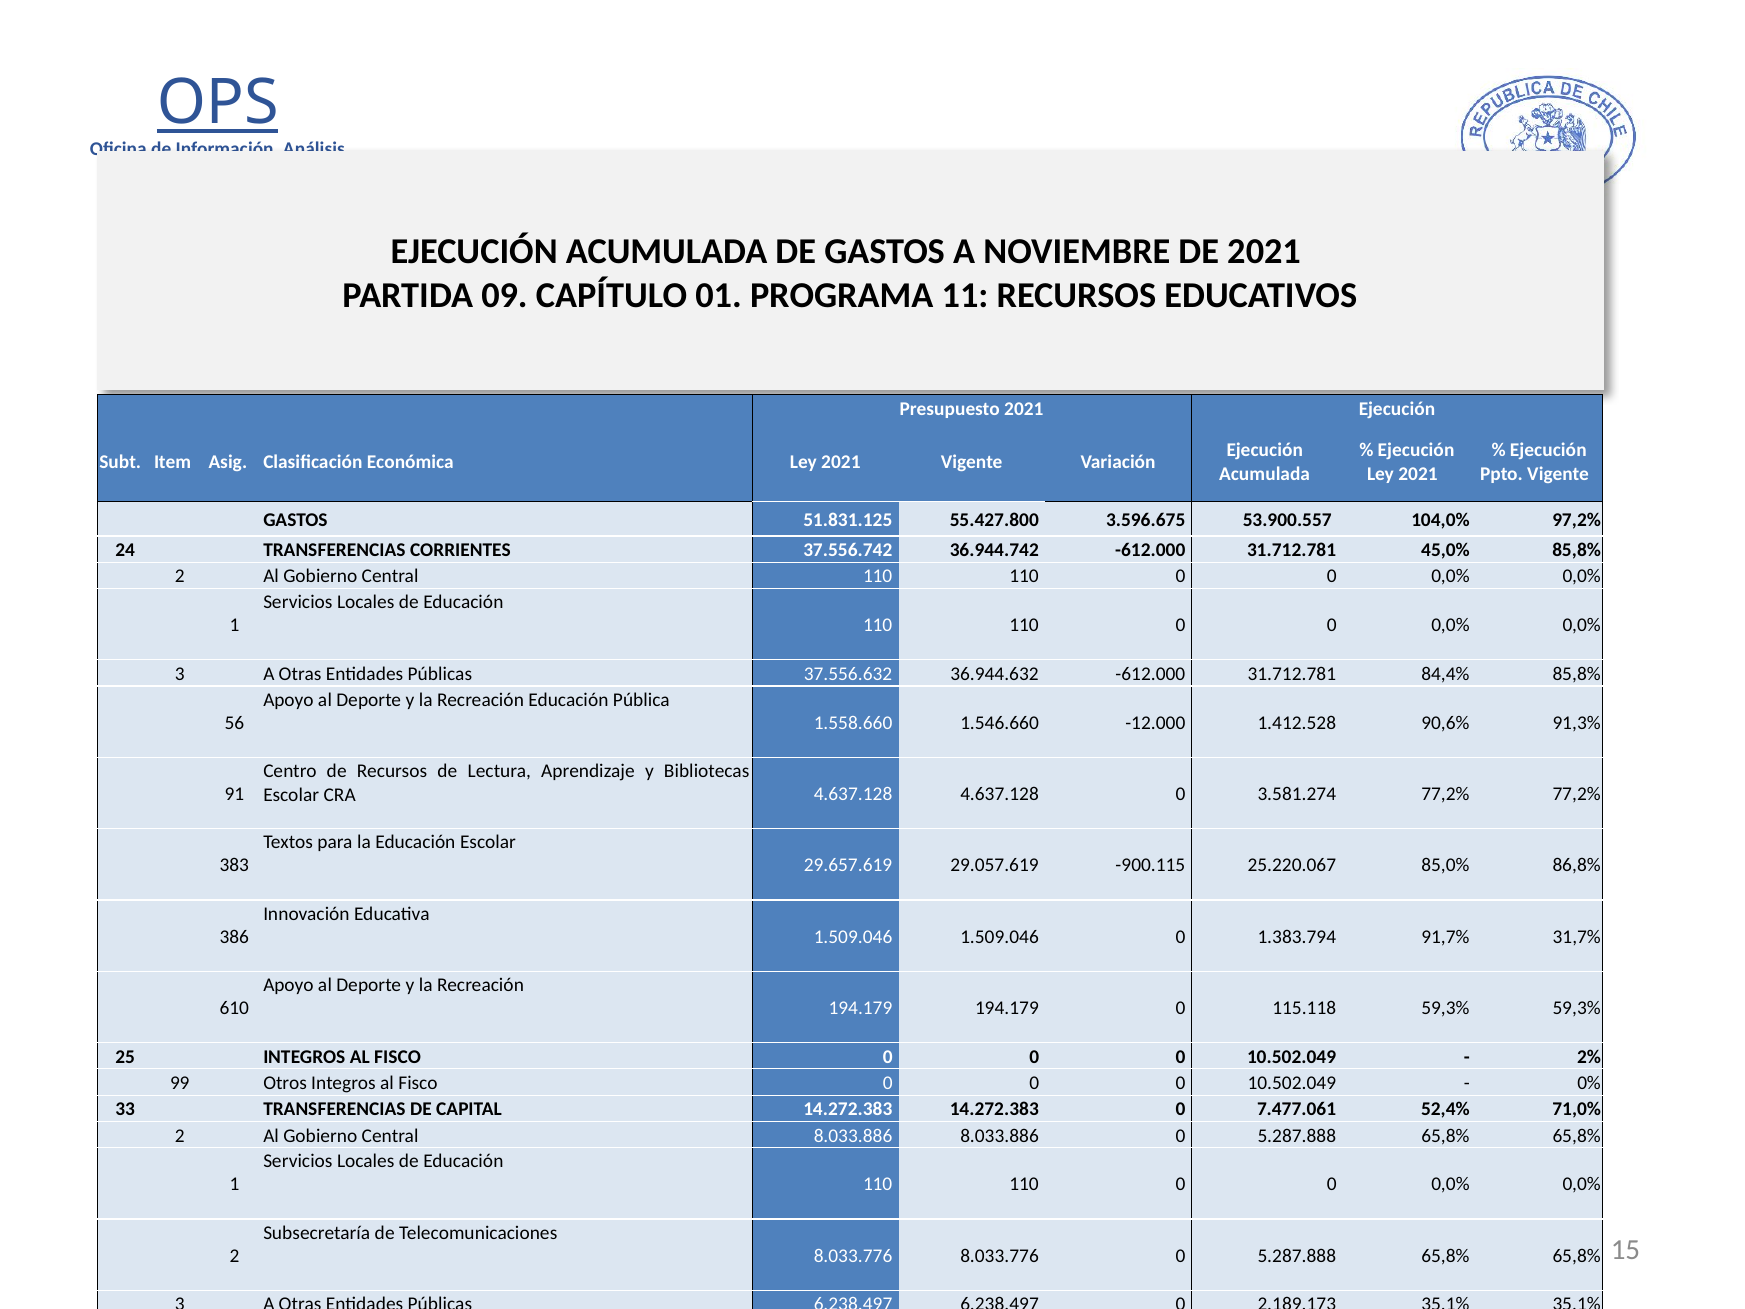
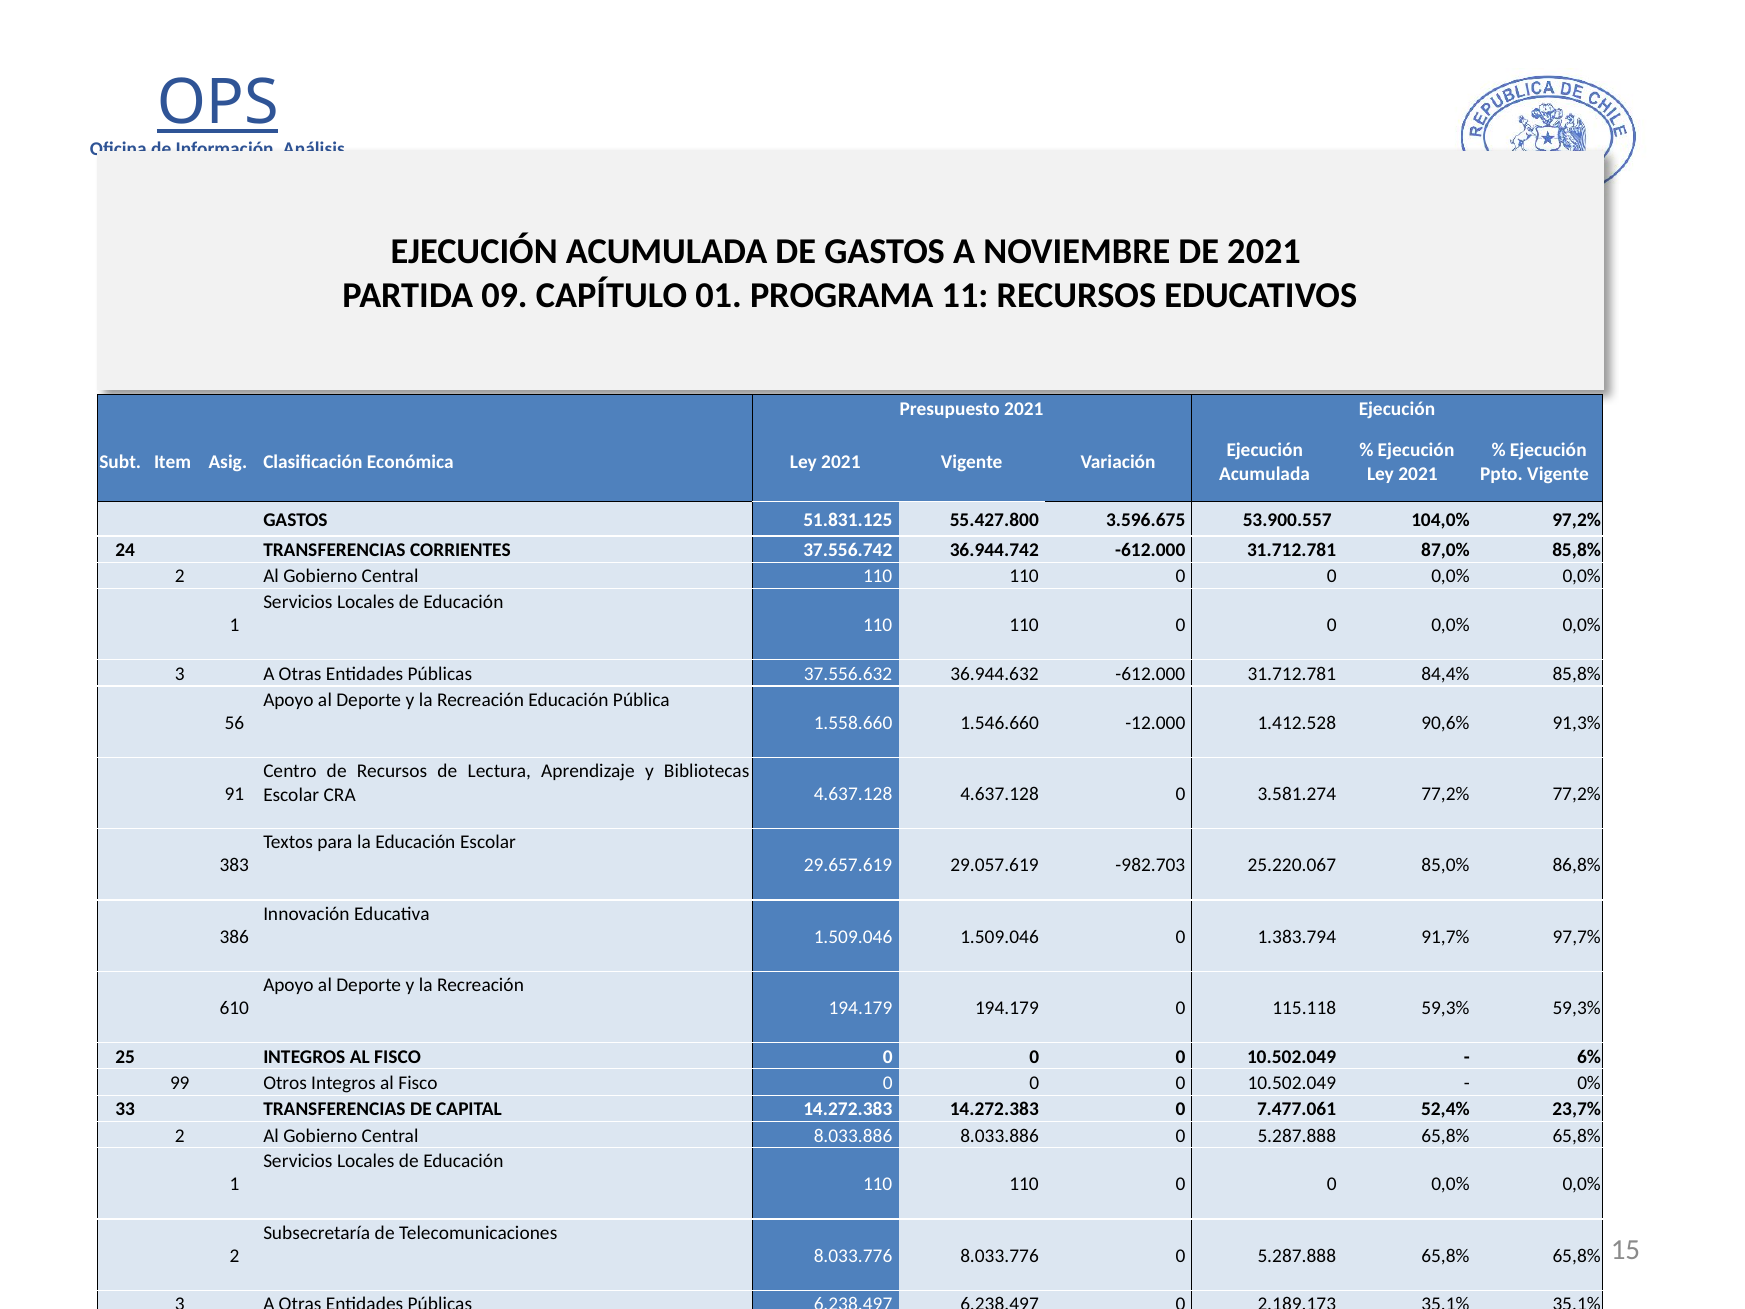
45,0%: 45,0% -> 87,0%
-900.115: -900.115 -> -982.703
31,7%: 31,7% -> 97,7%
2%: 2% -> 6%
71,0%: 71,0% -> 23,7%
